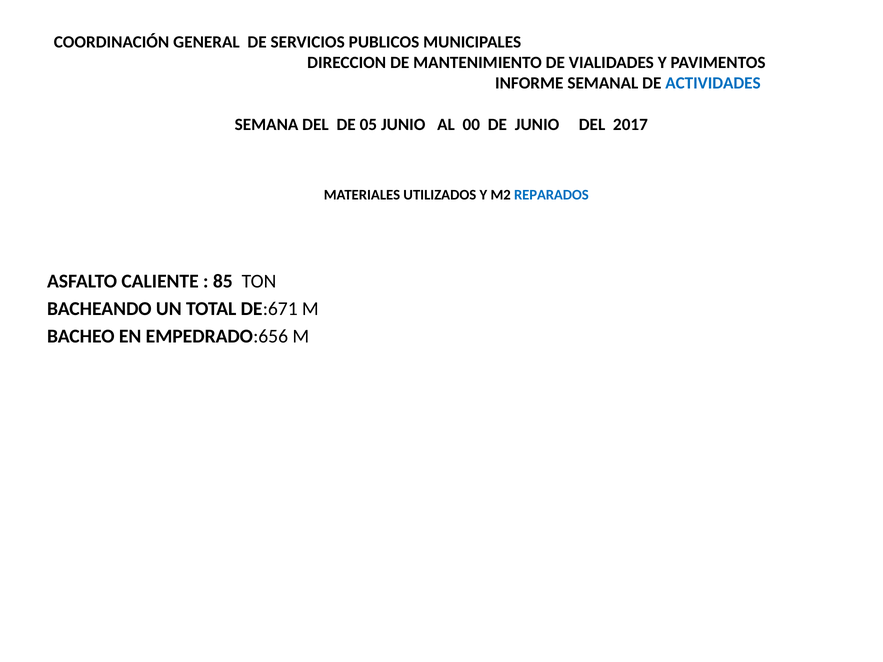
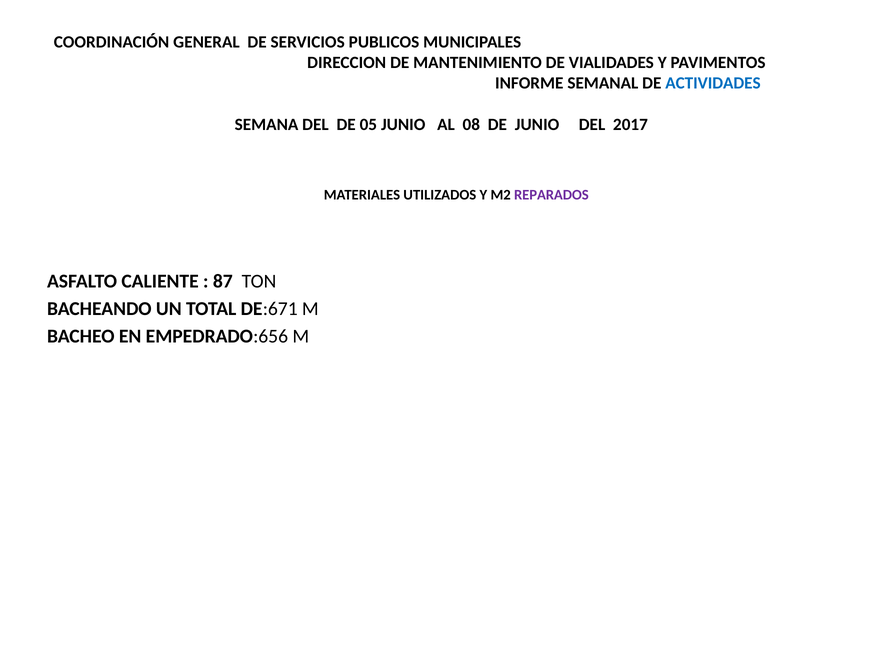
00: 00 -> 08
REPARADOS colour: blue -> purple
85: 85 -> 87
